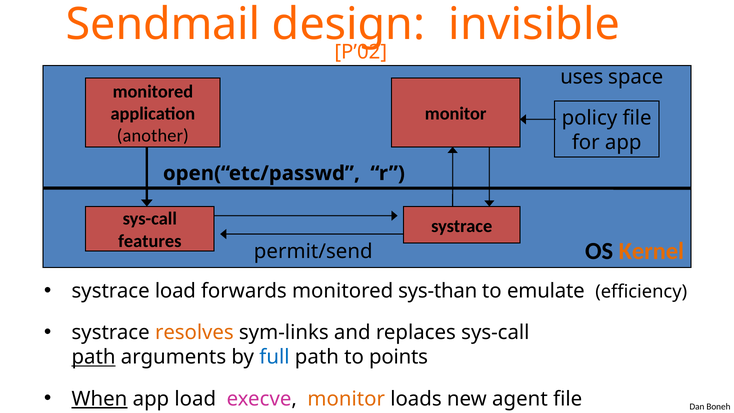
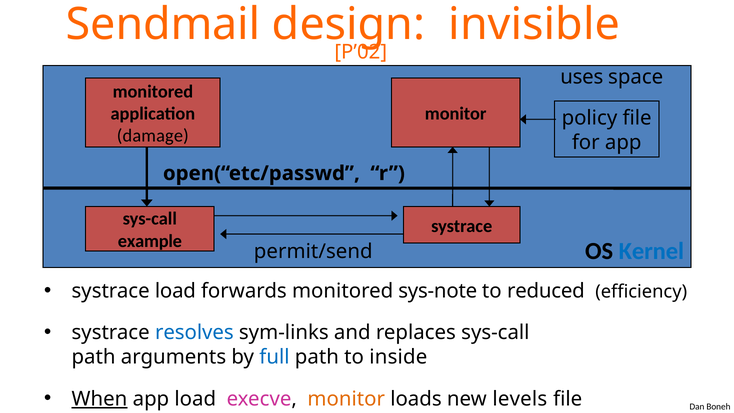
another: another -> damage
features: features -> example
Kernel colour: orange -> blue
sys-than: sys-than -> sys-note
emulate: emulate -> reduced
resolves colour: orange -> blue
path at (94, 357) underline: present -> none
points: points -> inside
agent: agent -> levels
